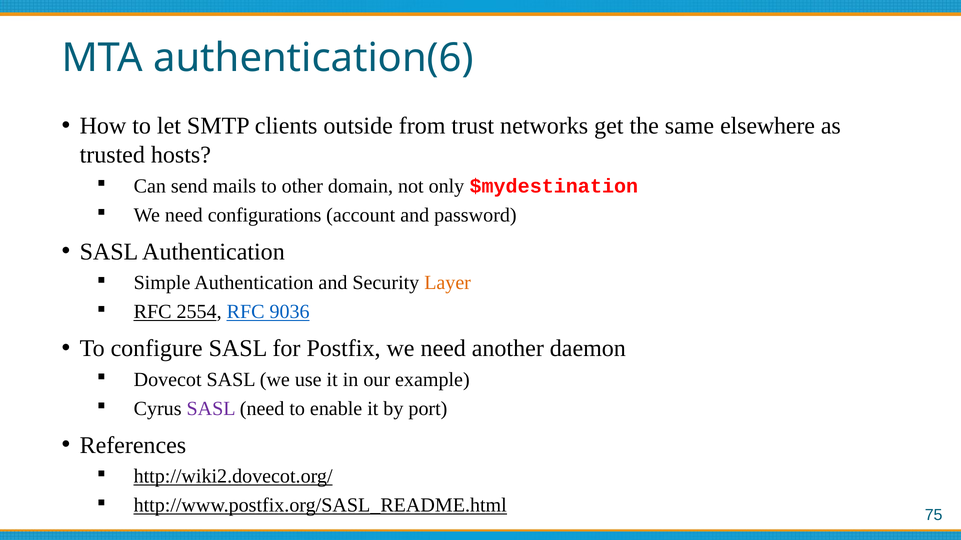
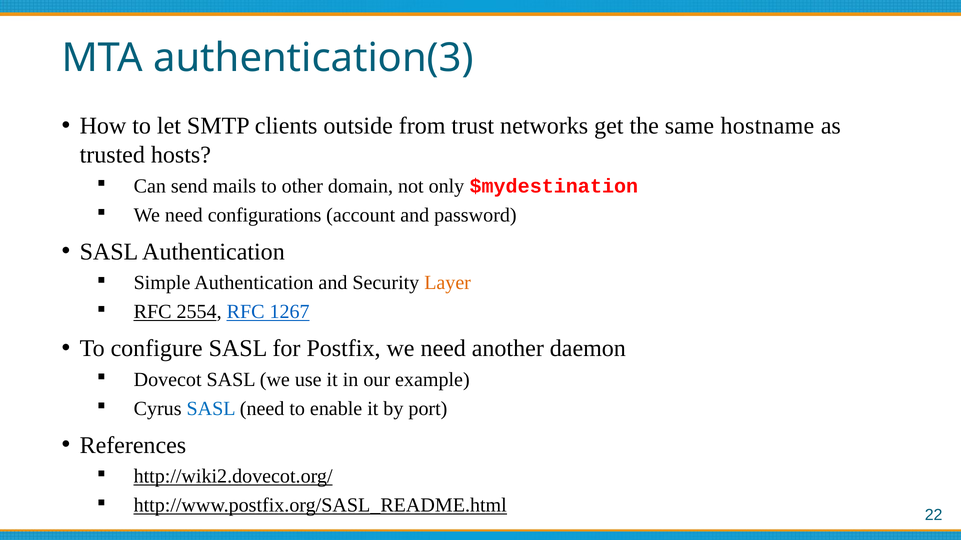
authentication(6: authentication(6 -> authentication(3
elsewhere: elsewhere -> hostname
9036: 9036 -> 1267
SASL at (211, 409) colour: purple -> blue
75: 75 -> 22
